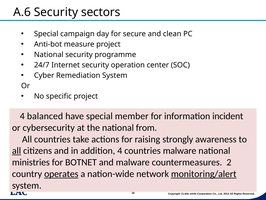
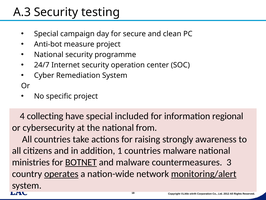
A.6: A.6 -> A.3
sectors: sectors -> testing
balanced: balanced -> collecting
member: member -> included
incident: incident -> regional
all at (17, 150) underline: present -> none
addition 4: 4 -> 1
BOTNET underline: none -> present
2: 2 -> 3
